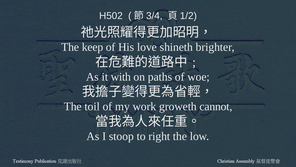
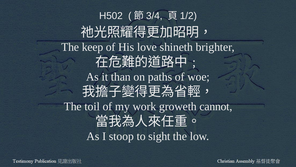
with: with -> than
right: right -> sight
